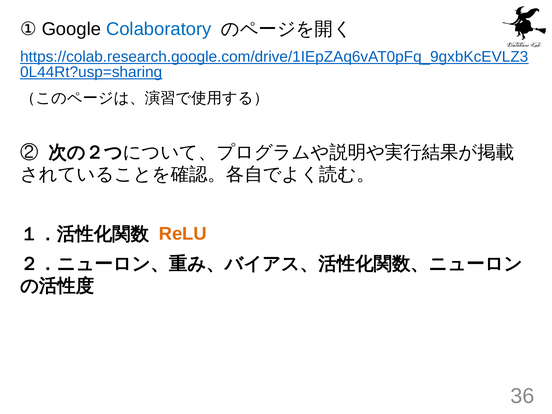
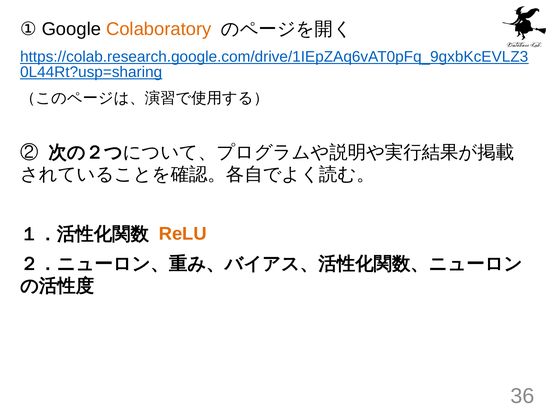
Colaboratory colour: blue -> orange
